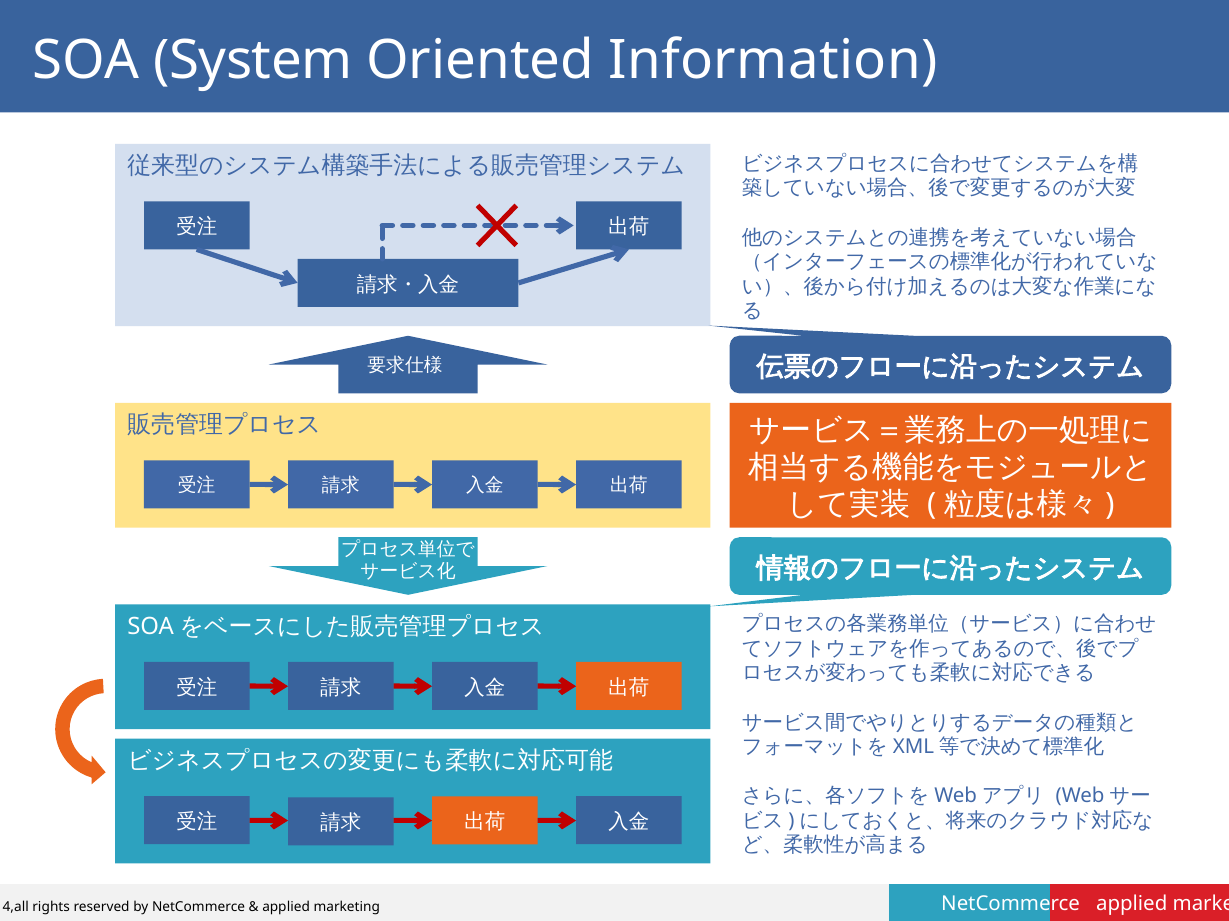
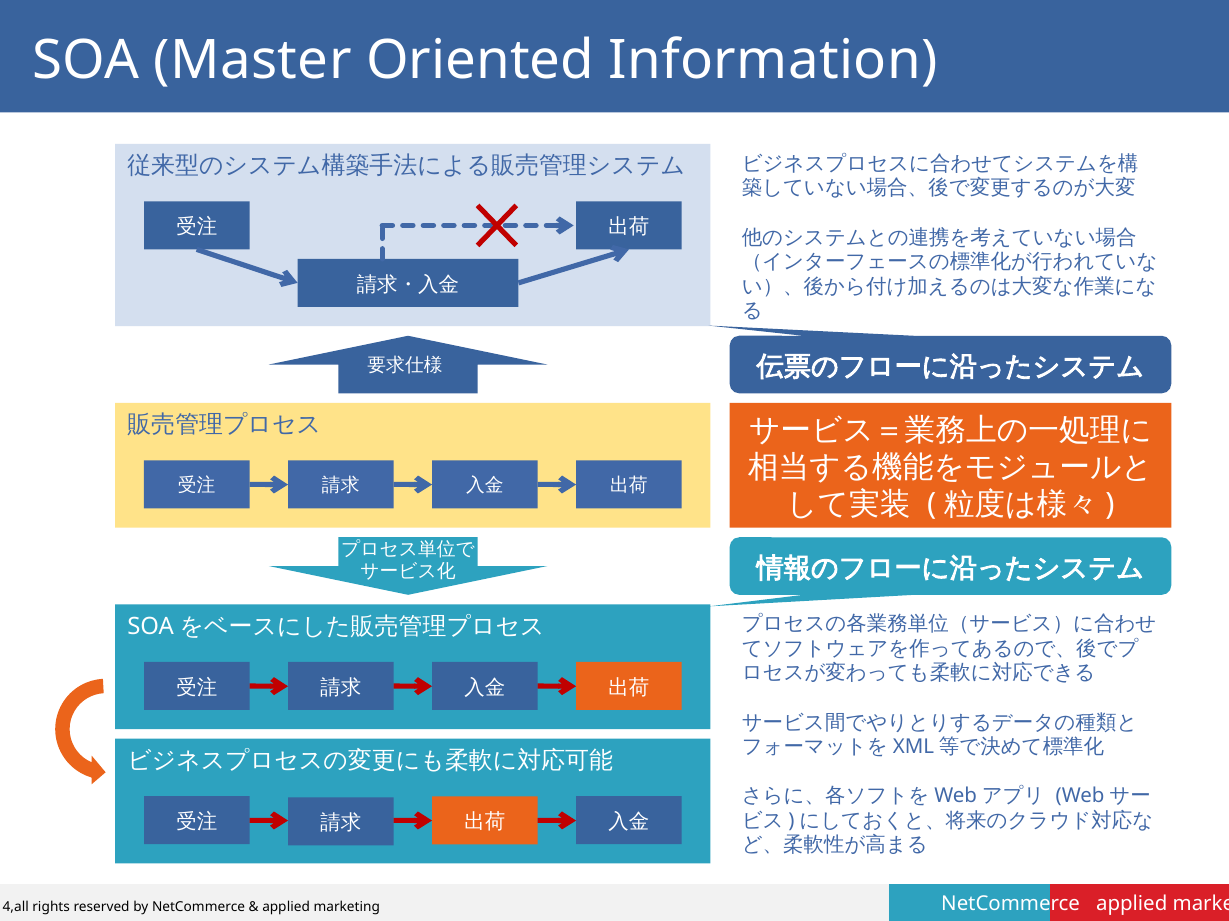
System: System -> Master
